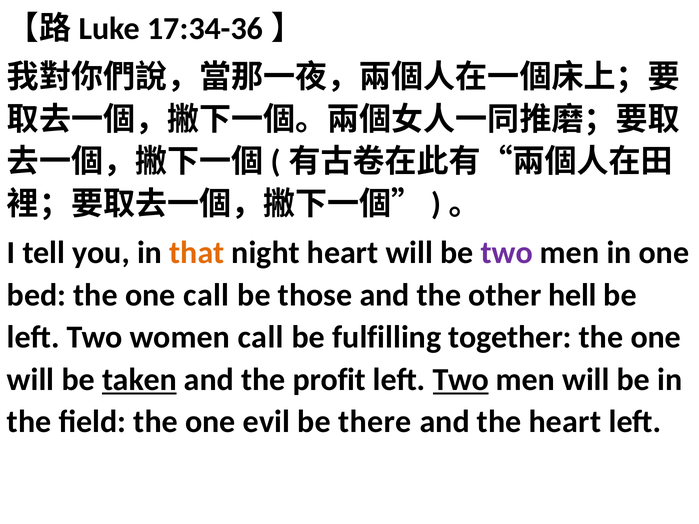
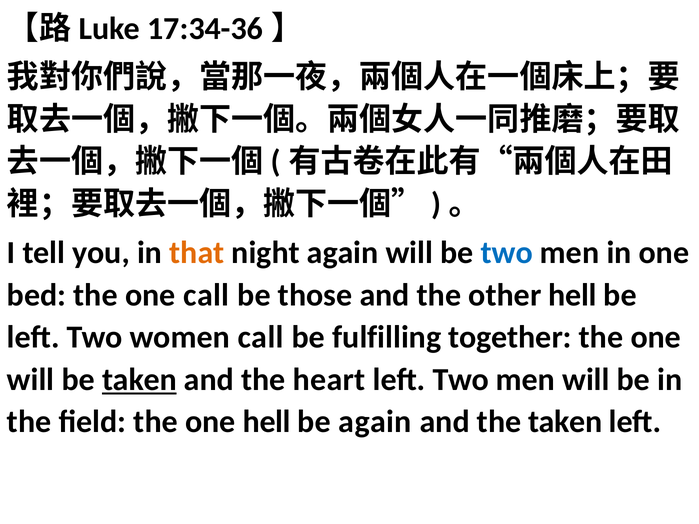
night heart: heart -> again
two at (507, 253) colour: purple -> blue
profit: profit -> heart
Two at (461, 380) underline: present -> none
one evil: evil -> hell
be there: there -> again
the heart: heart -> taken
